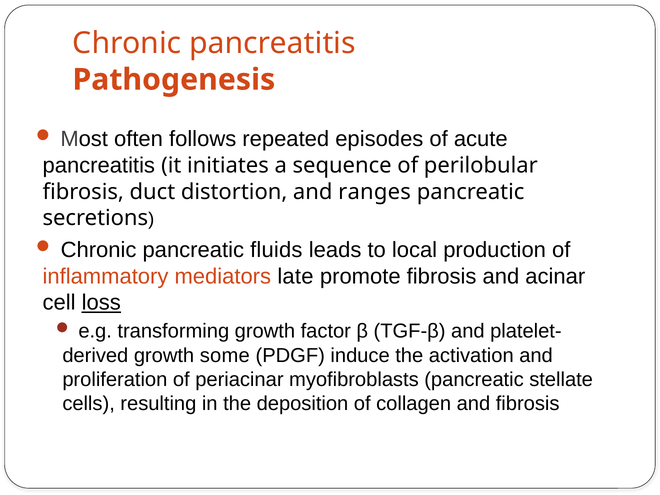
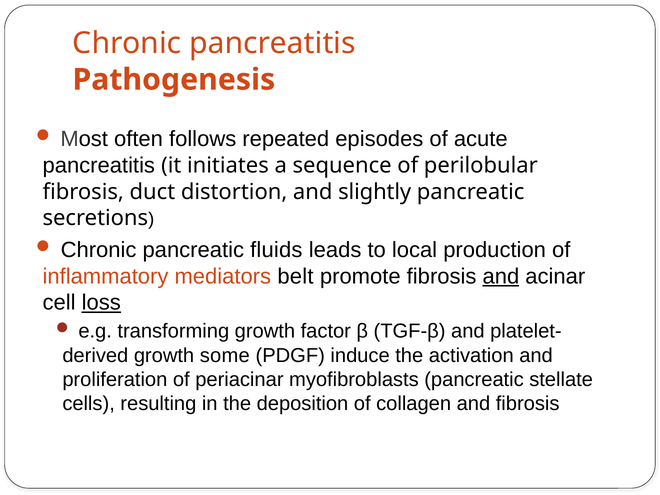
ranges: ranges -> slightly
late: late -> belt
and at (501, 276) underline: none -> present
